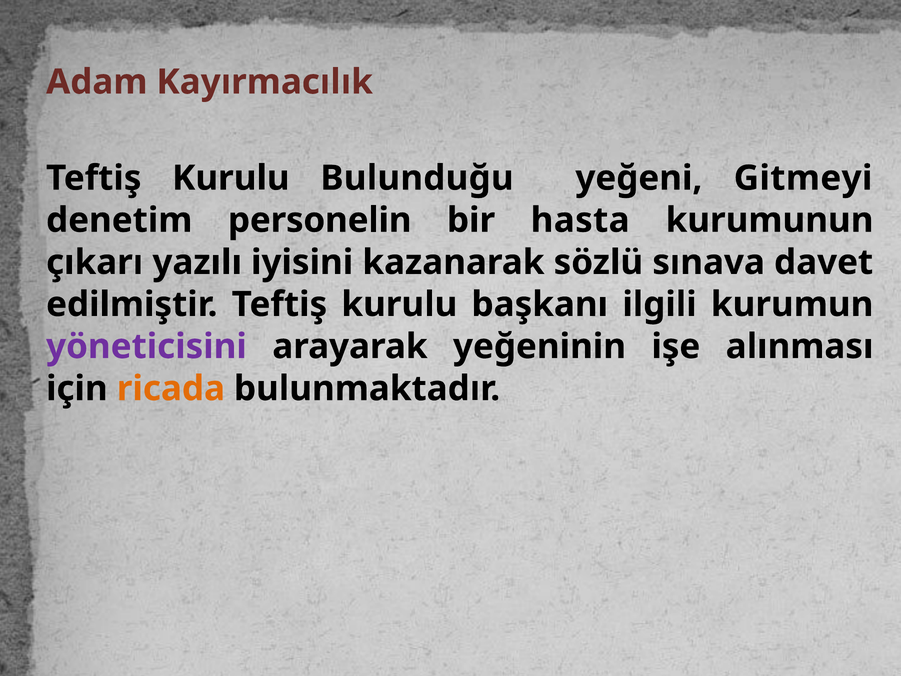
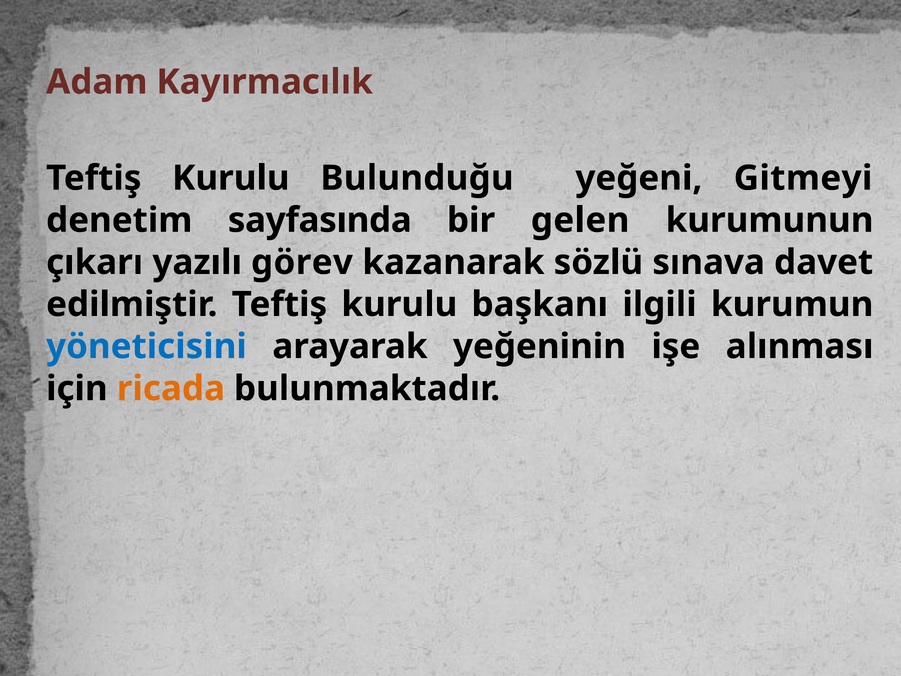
personelin: personelin -> sayfasında
hasta: hasta -> gelen
iyisini: iyisini -> görev
yöneticisini colour: purple -> blue
